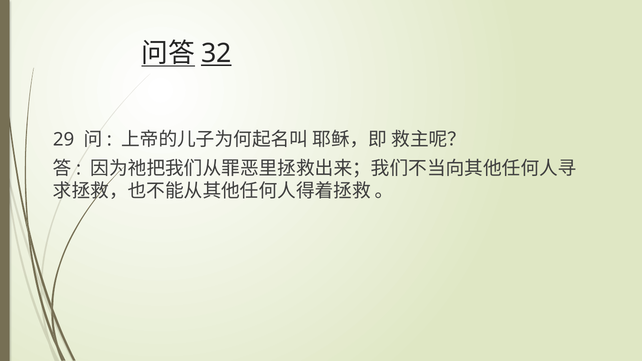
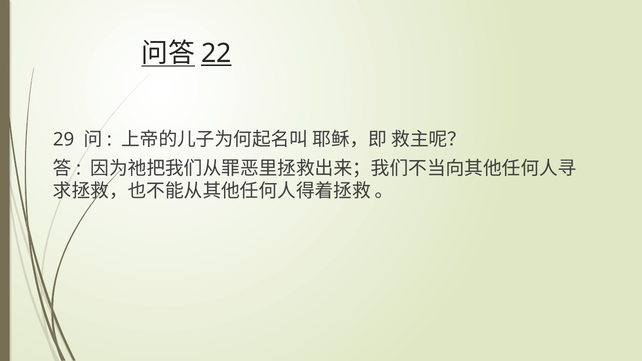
32: 32 -> 22
